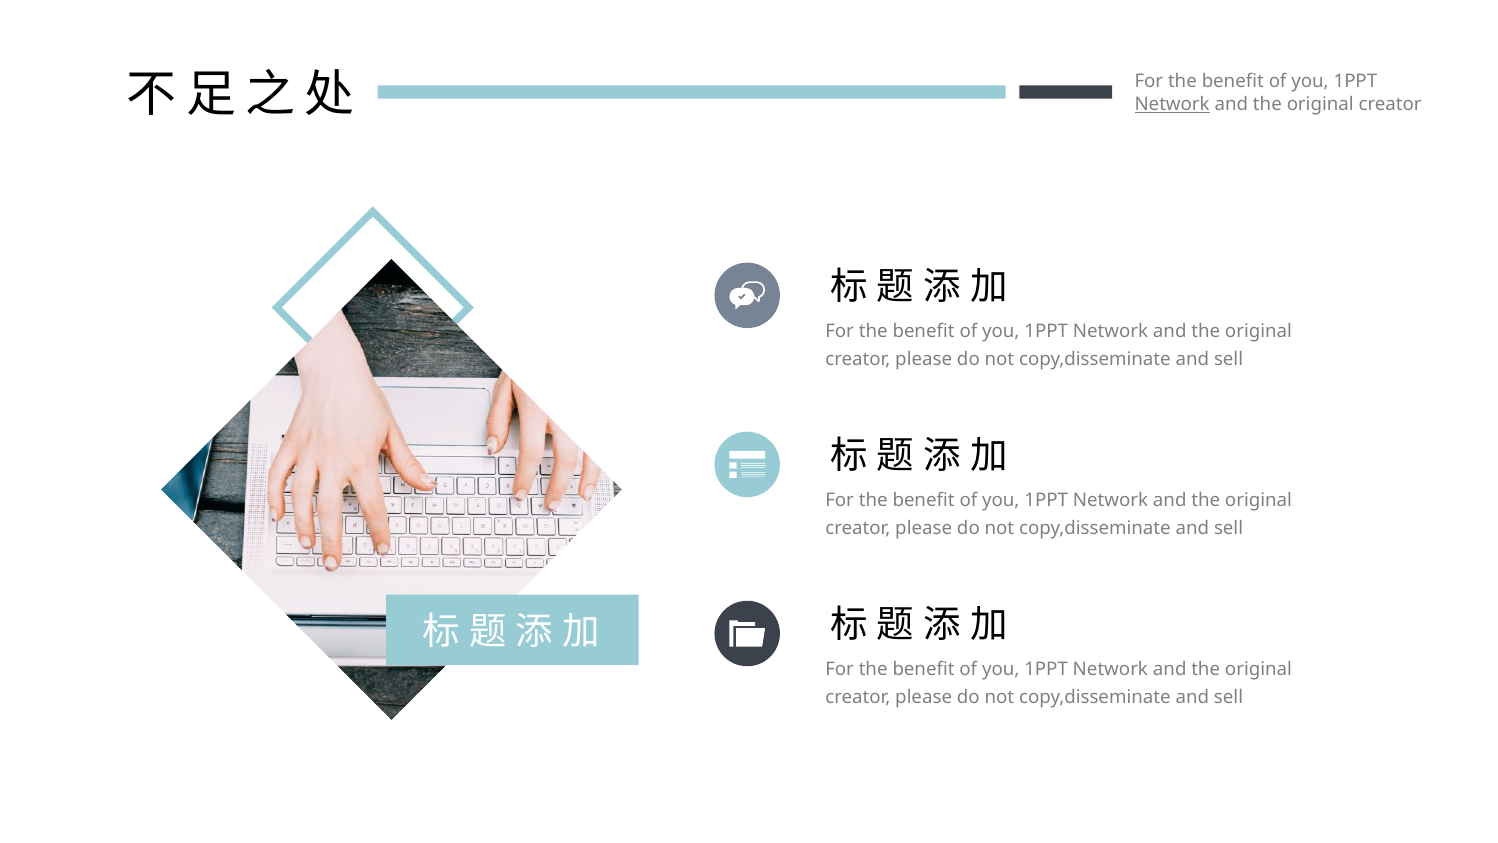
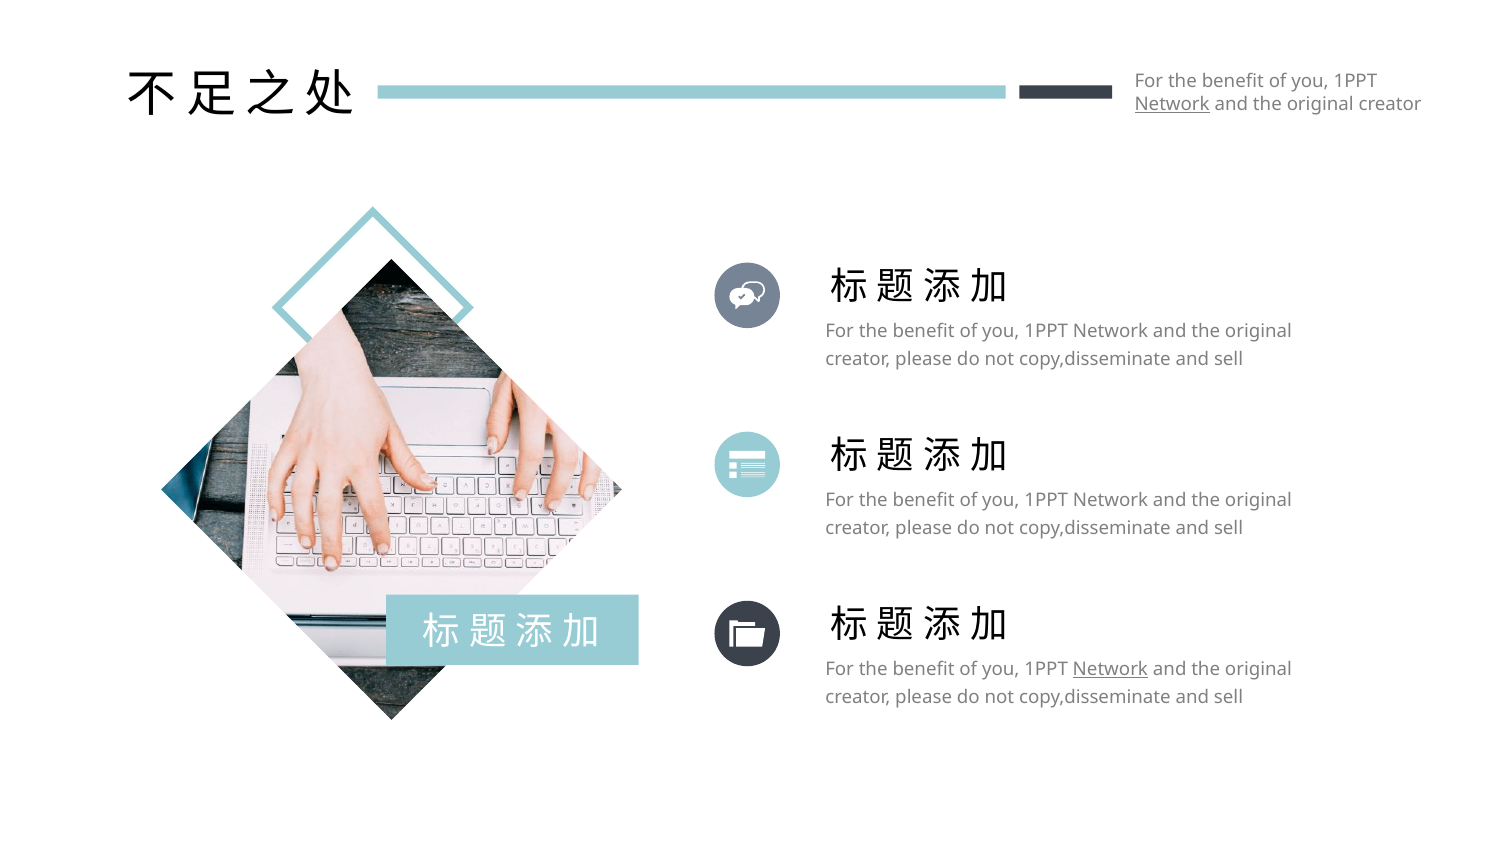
Network at (1110, 669) underline: none -> present
